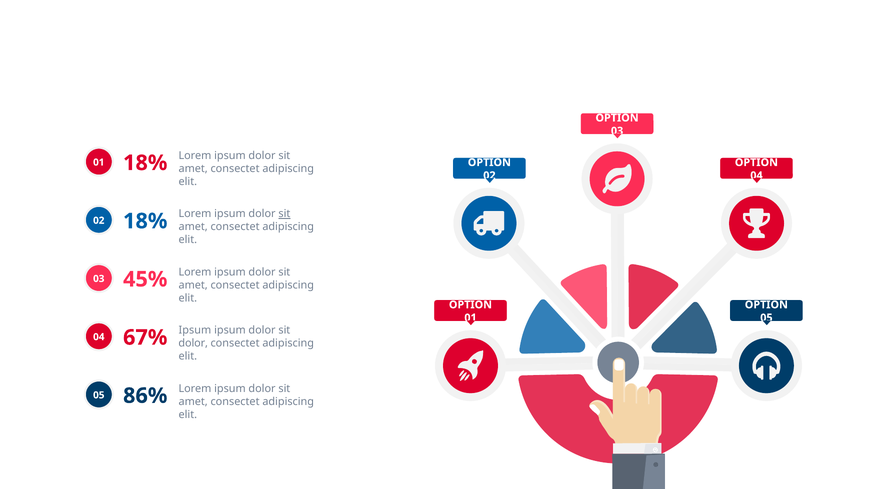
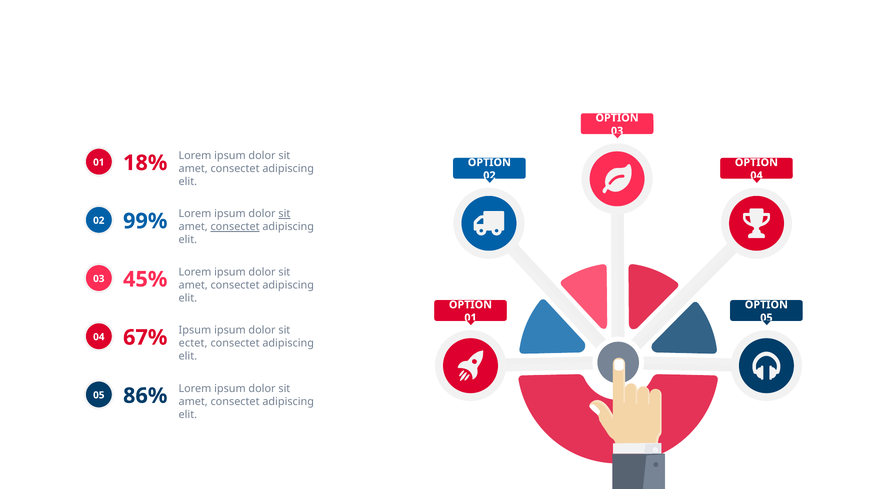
18% at (145, 221): 18% -> 99%
consectet at (235, 227) underline: none -> present
dolor at (193, 344): dolor -> ectet
